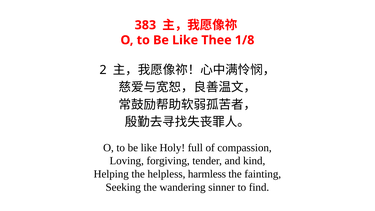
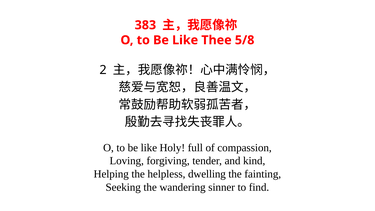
1/8: 1/8 -> 5/8
harmless: harmless -> dwelling
